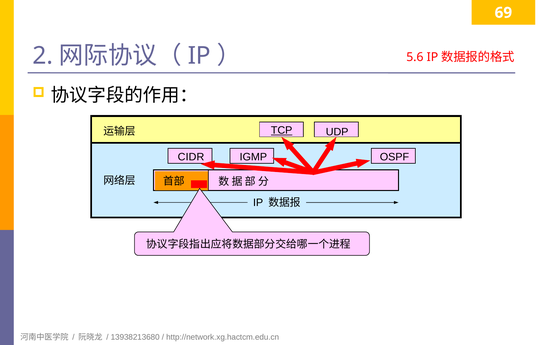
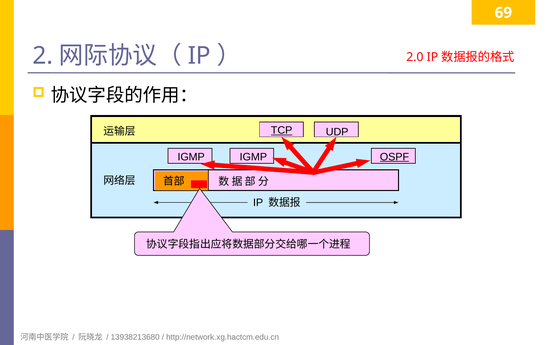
5.6: 5.6 -> 2.0
CIDR at (191, 157): CIDR -> IGMP
OSPF underline: none -> present
